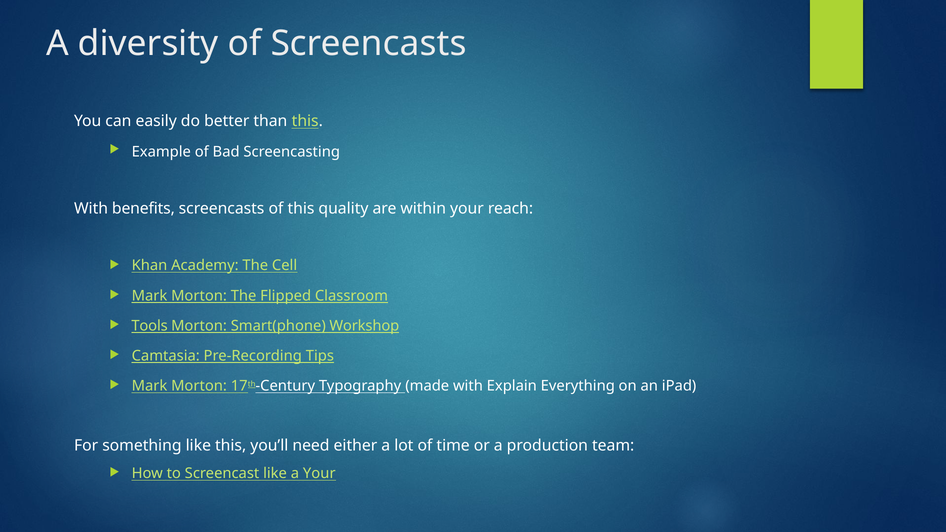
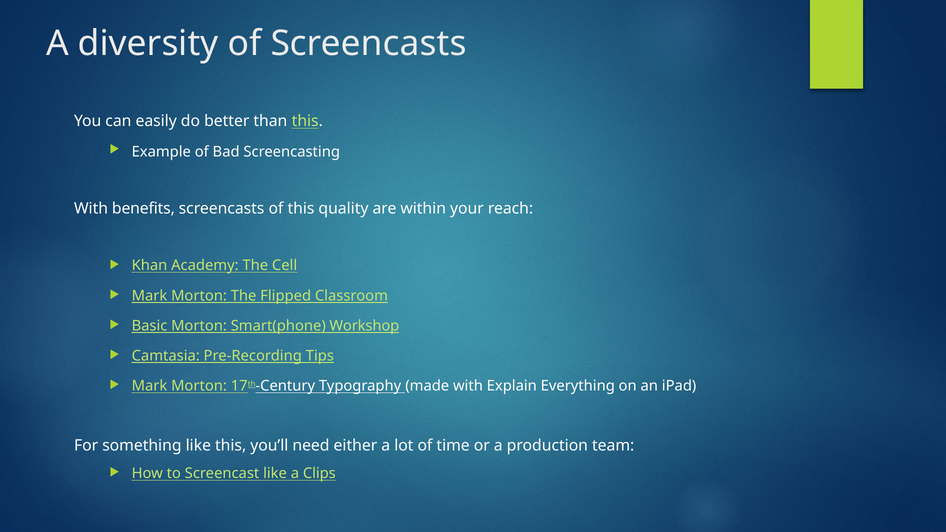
Tools: Tools -> Basic
a Your: Your -> Clips
